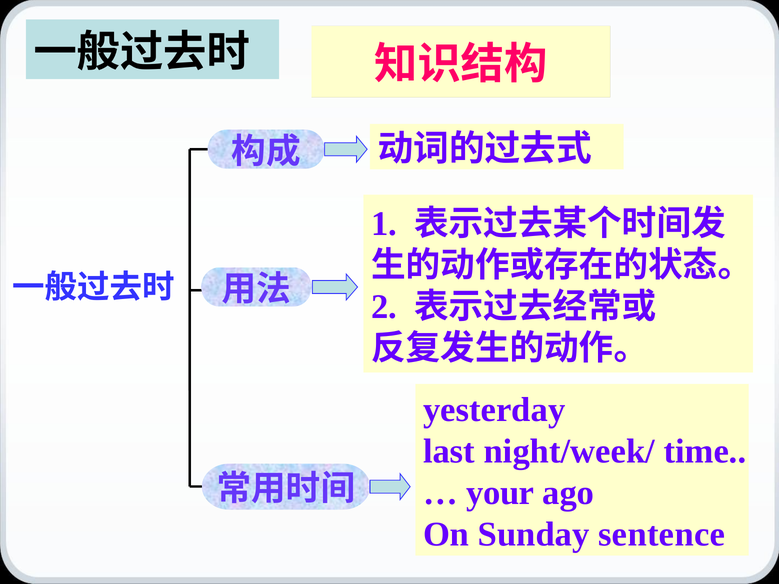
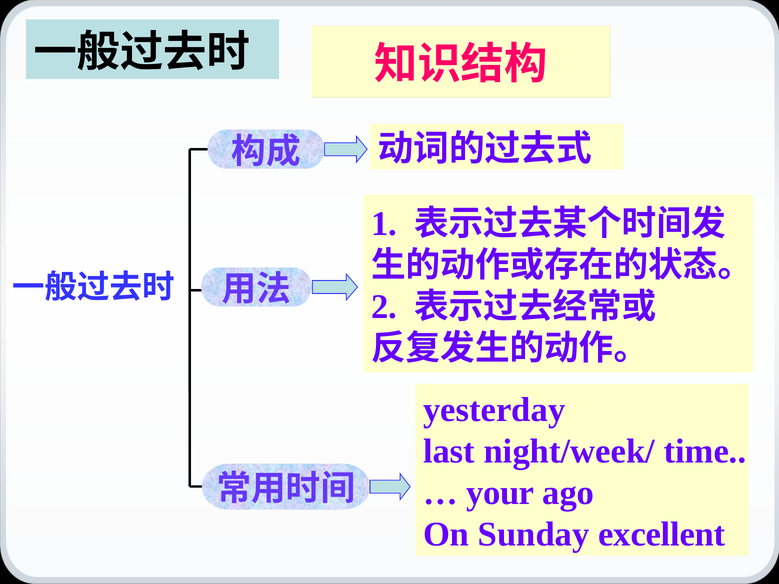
sentence: sentence -> excellent
